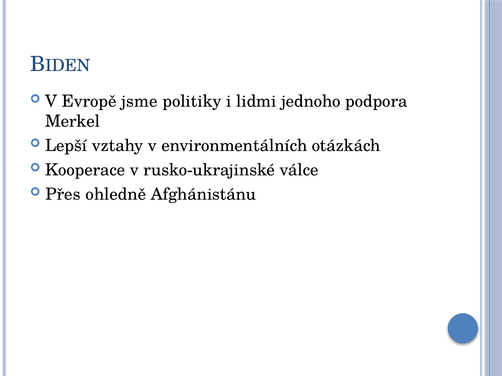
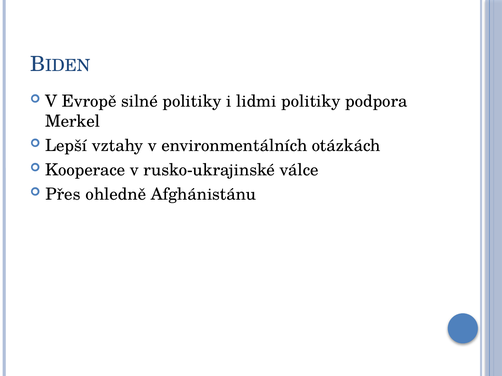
jsme: jsme -> silné
lidmi jednoho: jednoho -> politiky
